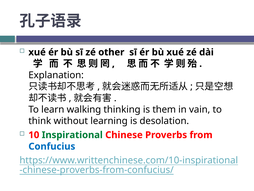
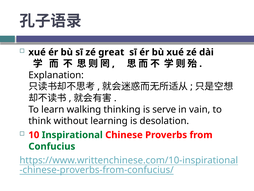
other: other -> great
them: them -> serve
Confucius colour: blue -> green
